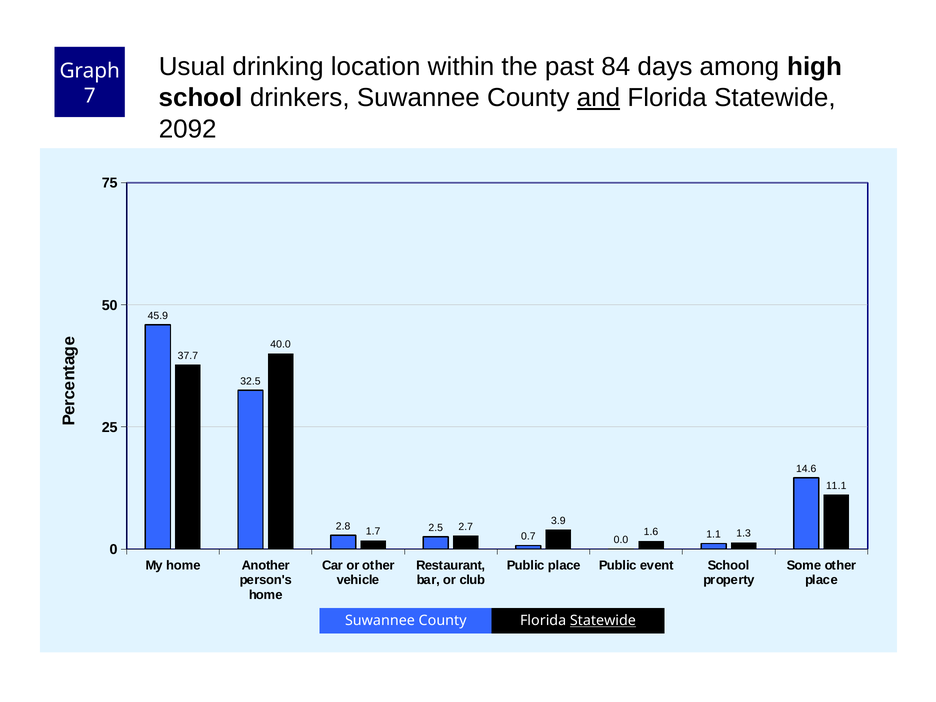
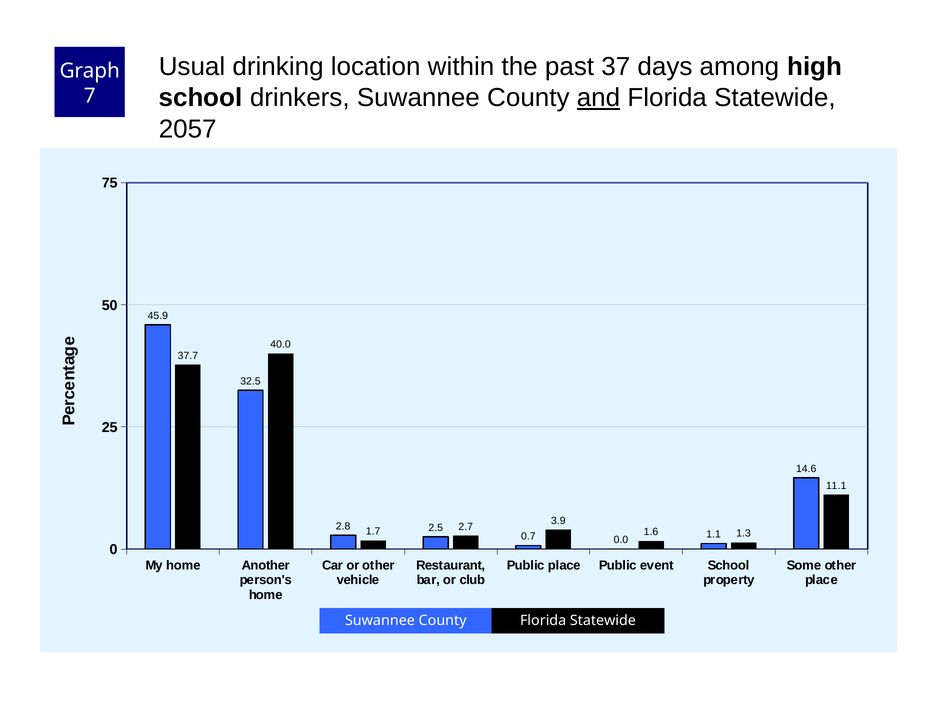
84: 84 -> 37
2092: 2092 -> 2057
Statewide at (603, 621) underline: present -> none
